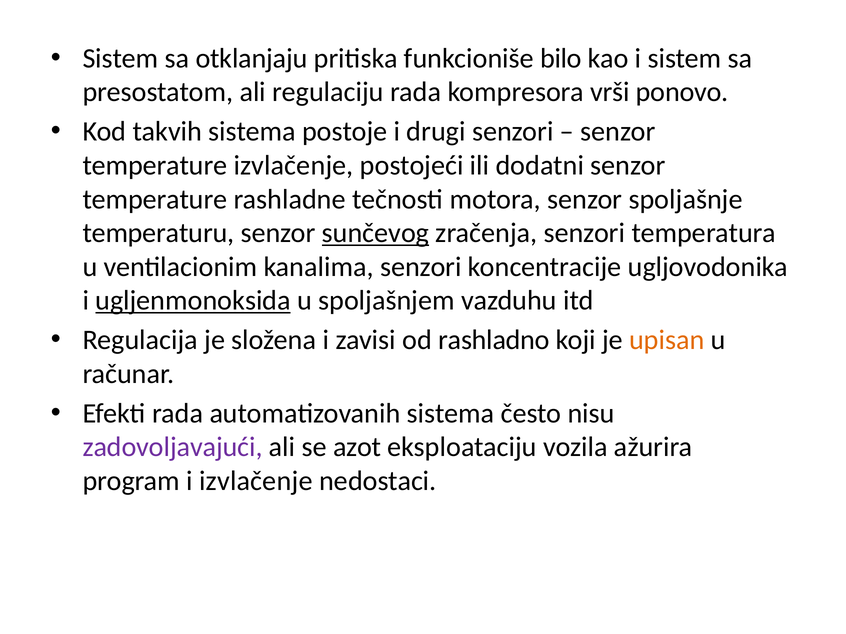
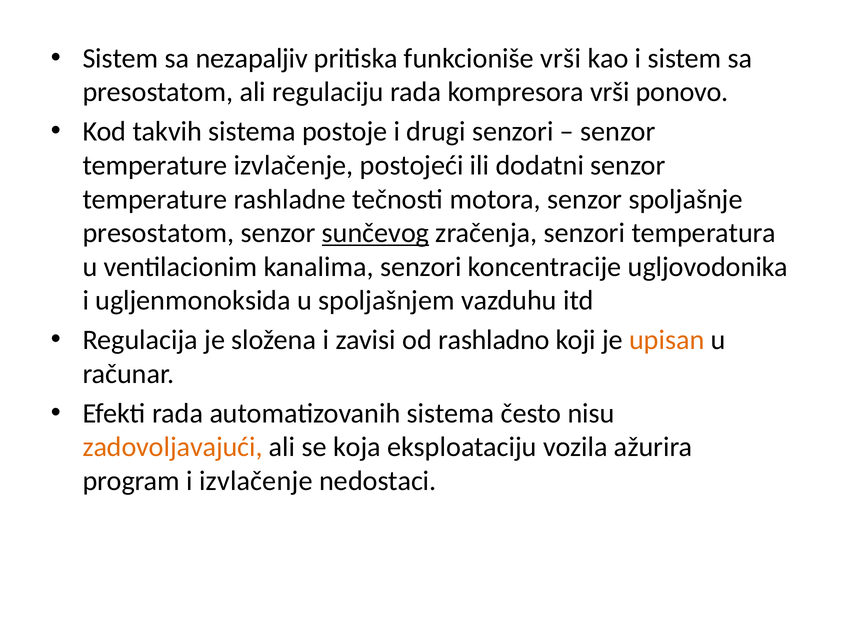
otklanjaju: otklanjaju -> nezapaljiv
funkcioniše bilo: bilo -> vrši
temperaturu at (158, 233): temperaturu -> presostatom
ugljenmonoksida underline: present -> none
zadovoljavajući colour: purple -> orange
azot: azot -> koja
